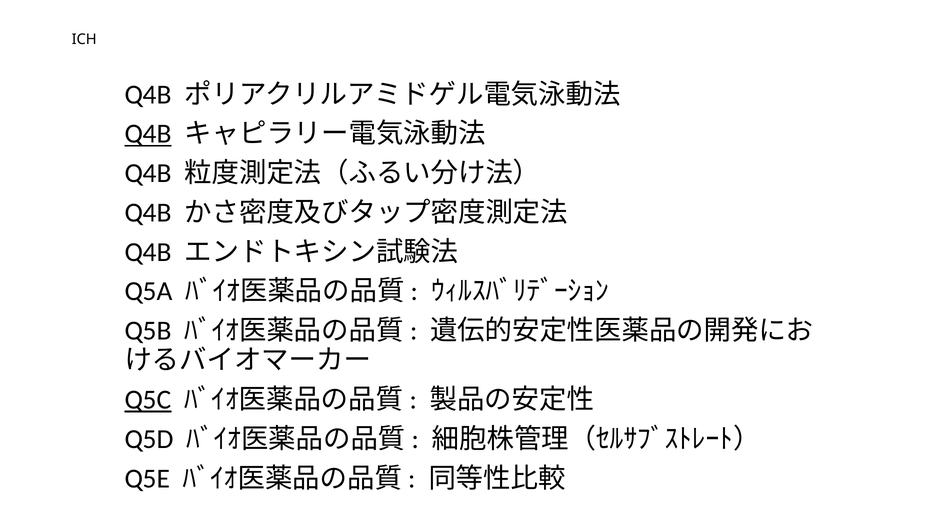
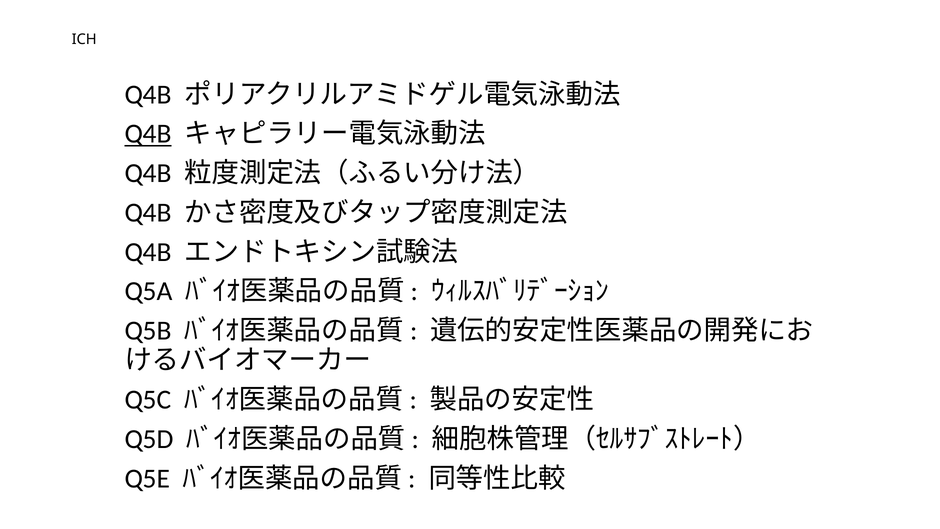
Q5C underline: present -> none
